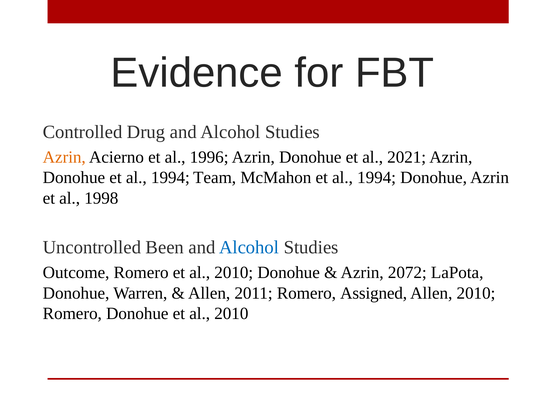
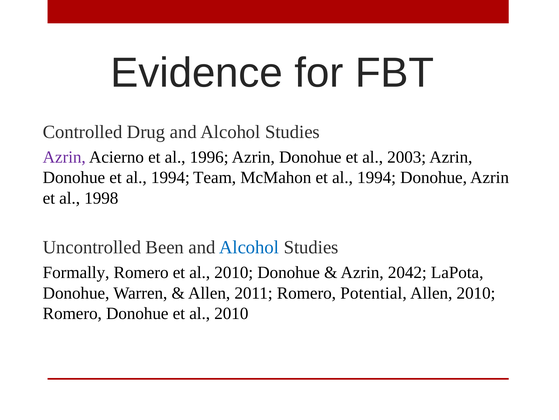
Azrin at (64, 157) colour: orange -> purple
2021: 2021 -> 2003
Outcome: Outcome -> Formally
2072: 2072 -> 2042
Assigned: Assigned -> Potential
